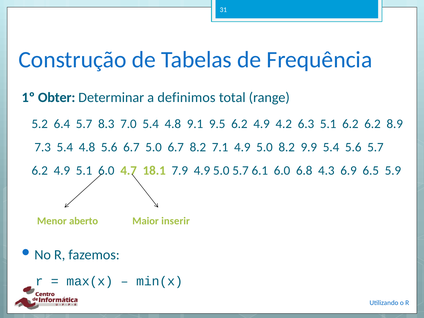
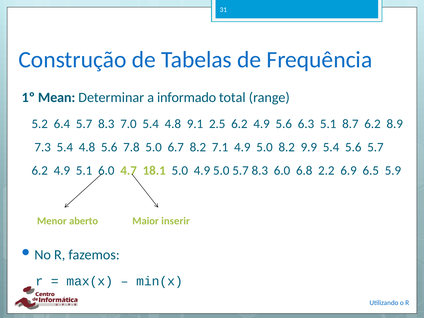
Obter: Obter -> Mean
definimos: definimos -> informado
9.5: 9.5 -> 2.5
4.9 4.2: 4.2 -> 5.6
5.1 6.2: 6.2 -> 8.7
5.6 6.7: 6.7 -> 7.8
18.1 7.9: 7.9 -> 5.0
5.0 5.7 6.1: 6.1 -> 8.3
4.3: 4.3 -> 2.2
